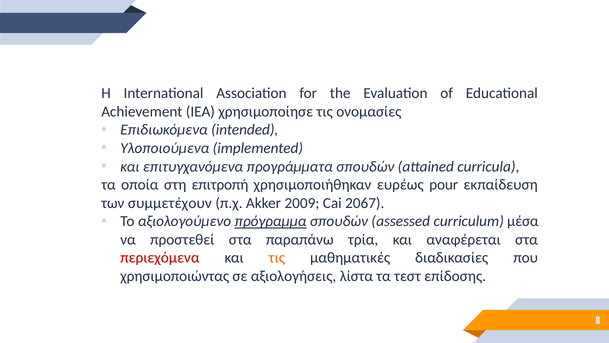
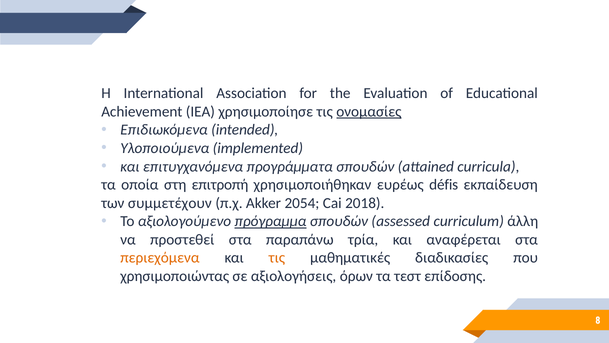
ονομασίες underline: none -> present
pour: pour -> défis
2009: 2009 -> 2054
2067: 2067 -> 2018
μέσα: μέσα -> άλλη
περιεχόμενα colour: red -> orange
λίστα: λίστα -> όρων
